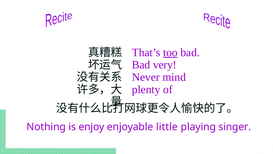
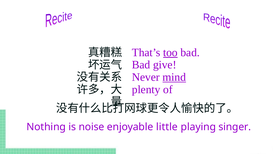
very: very -> give
mind underline: none -> present
enjoy: enjoy -> noise
